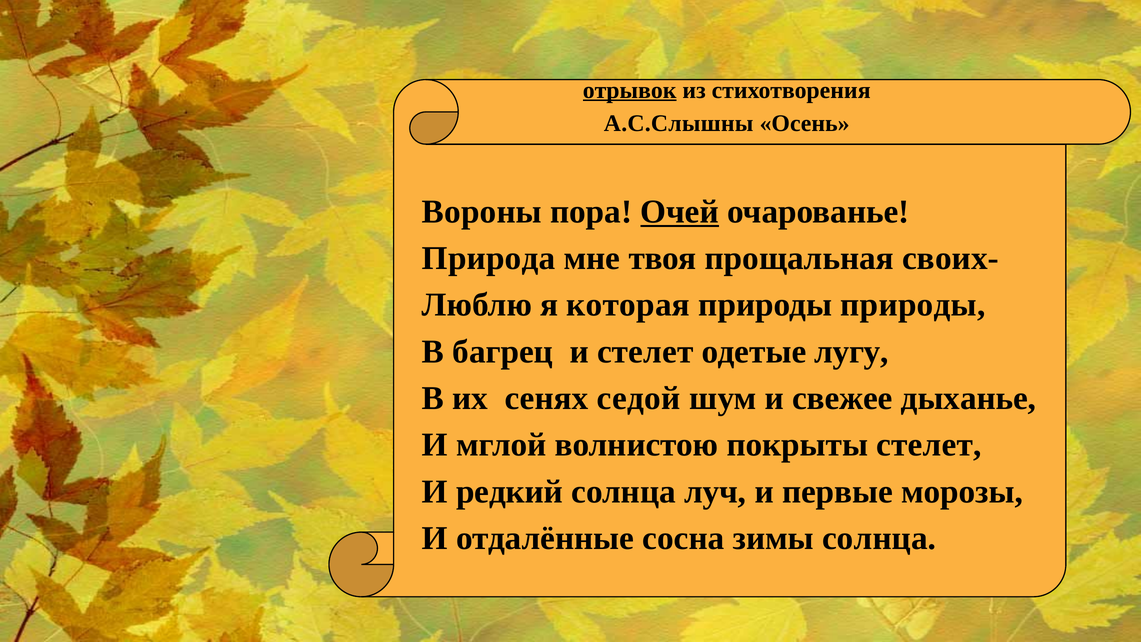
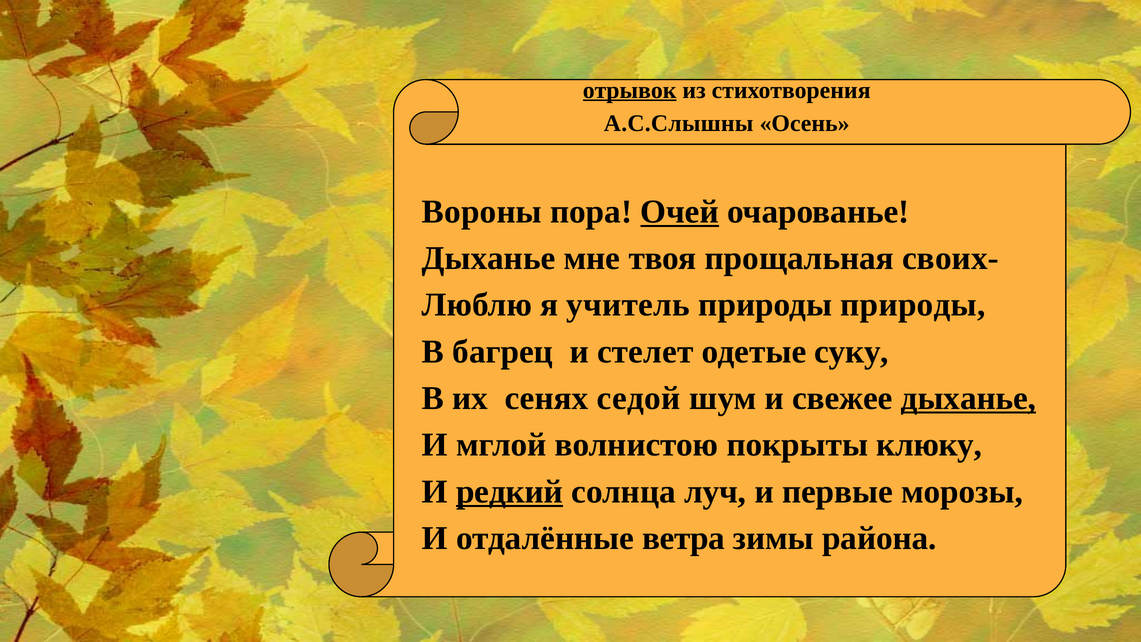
Природа at (489, 258): Природа -> Дыханье
которая: которая -> учитель
лугу: лугу -> суку
дыханье at (969, 398) underline: none -> present
покрыты стелет: стелет -> клюку
редкий underline: none -> present
сосна: сосна -> ветра
зимы солнца: солнца -> района
